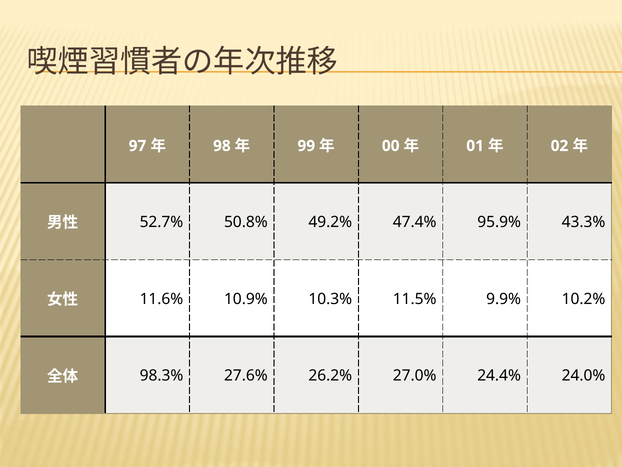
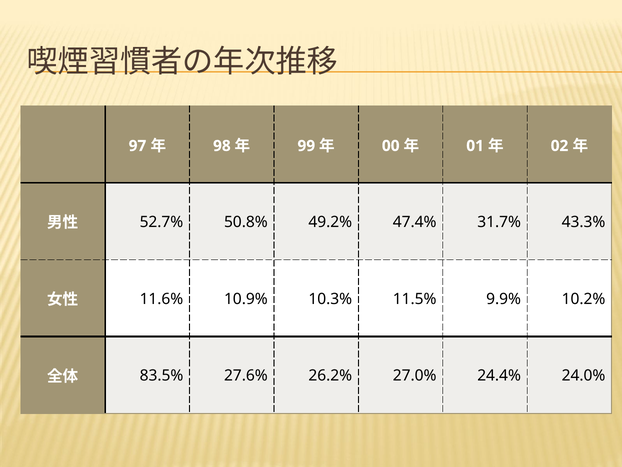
95.9%: 95.9% -> 31.7%
98.3%: 98.3% -> 83.5%
